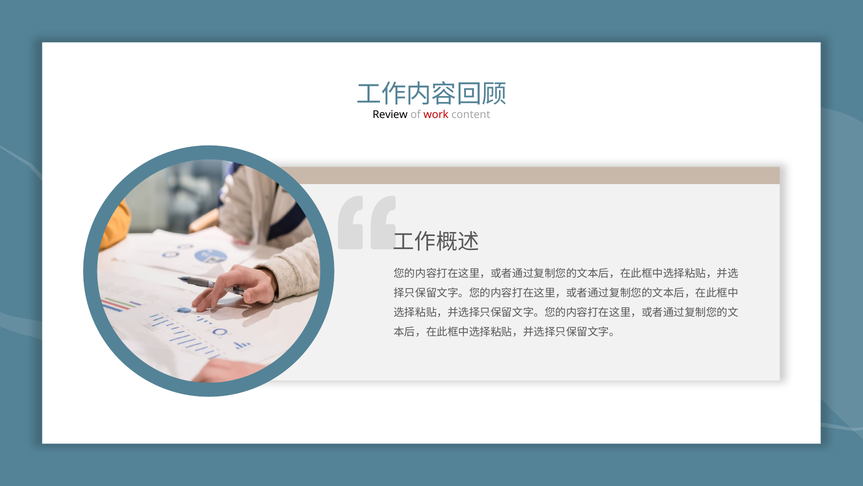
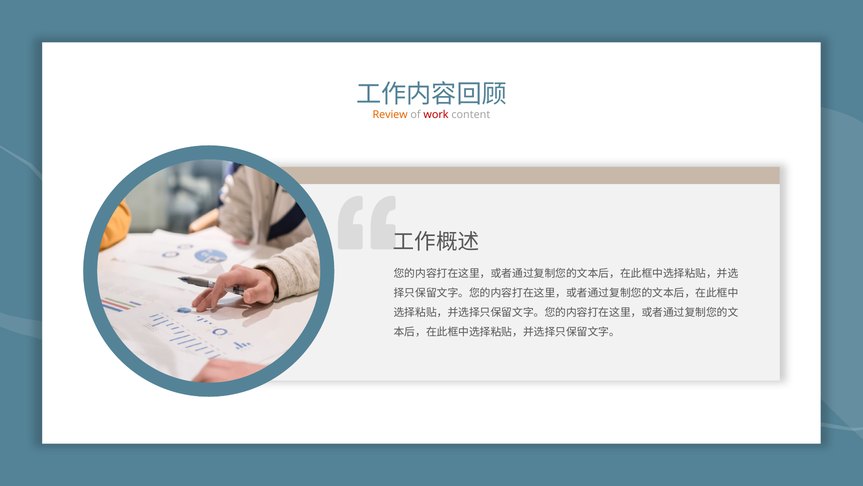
Review colour: black -> orange
